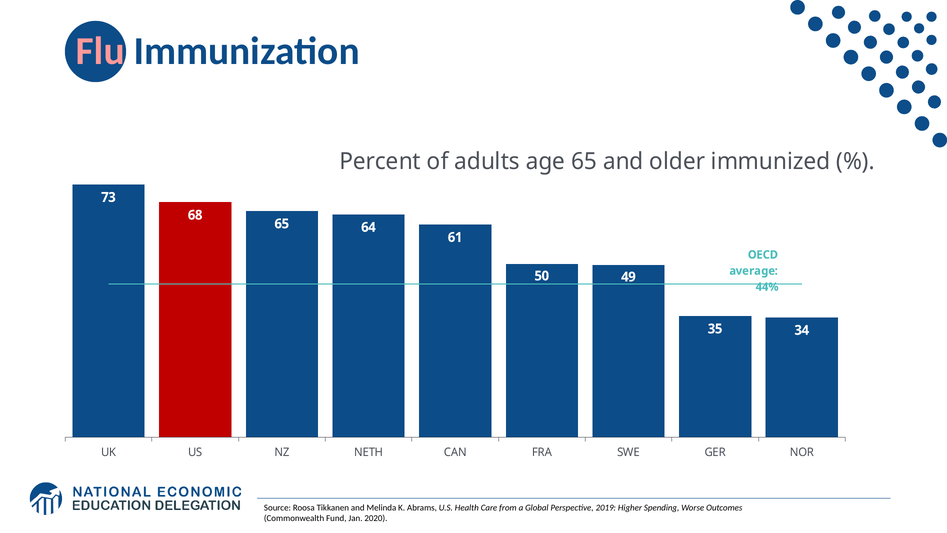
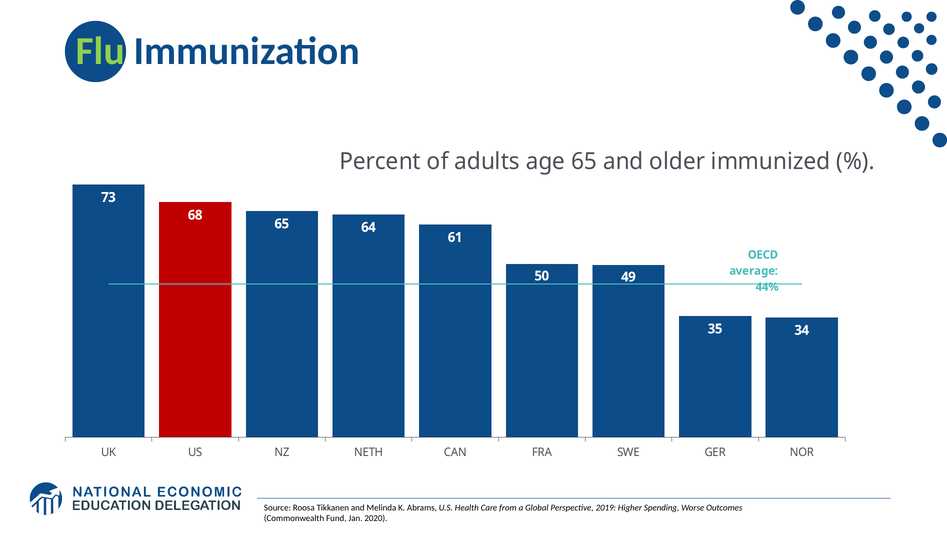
Flu colour: pink -> light green
